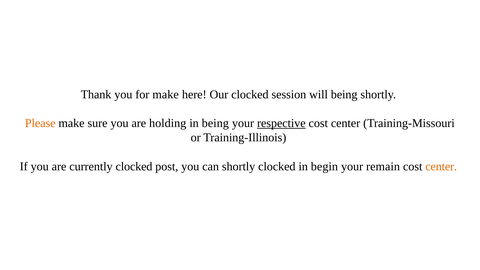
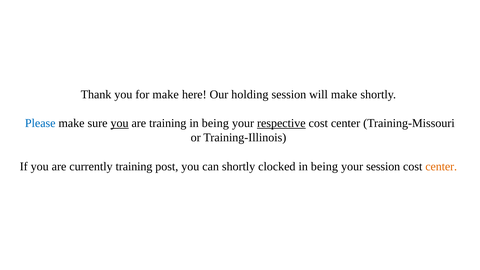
Our clocked: clocked -> holding
will being: being -> make
Please colour: orange -> blue
you at (120, 123) underline: none -> present
are holding: holding -> training
currently clocked: clocked -> training
clocked in begin: begin -> being
your remain: remain -> session
